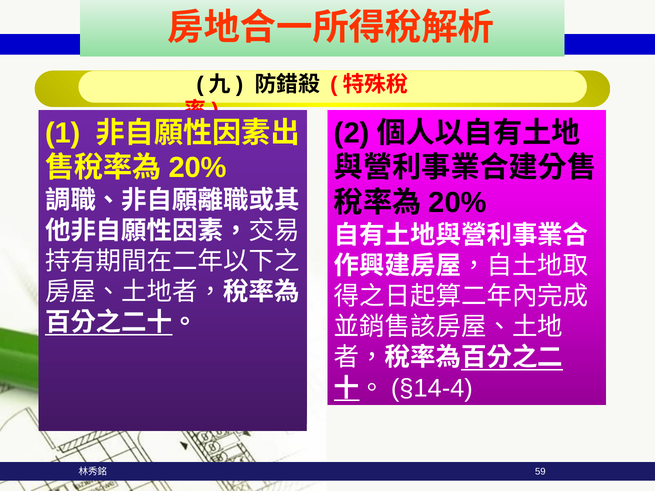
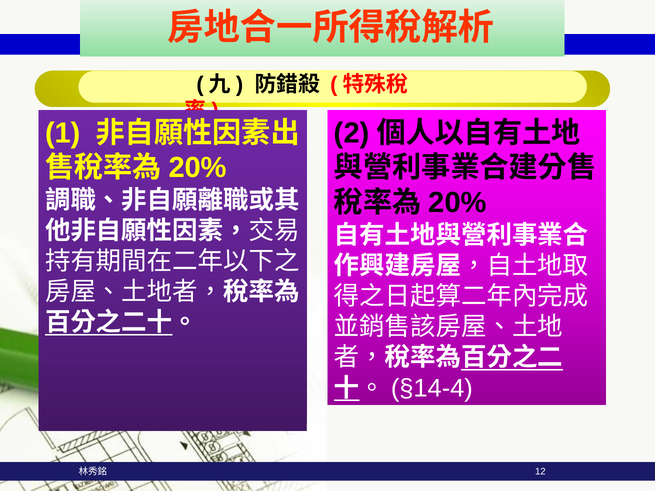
59: 59 -> 12
